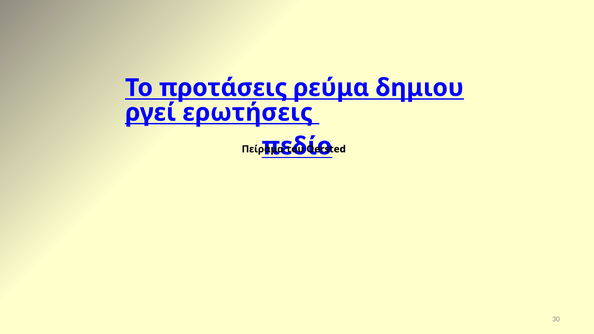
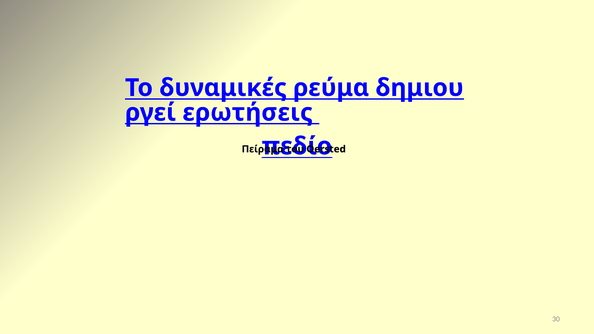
προτάσεις: προτάσεις -> δυναμικές
